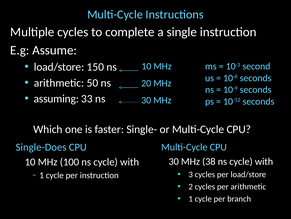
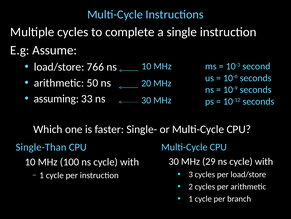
150: 150 -> 766
Single-Does: Single-Does -> Single-Than
38: 38 -> 29
